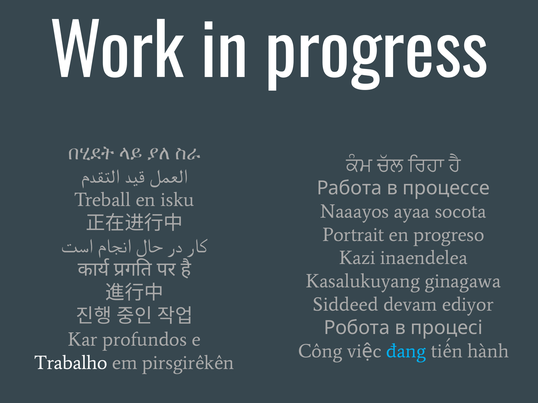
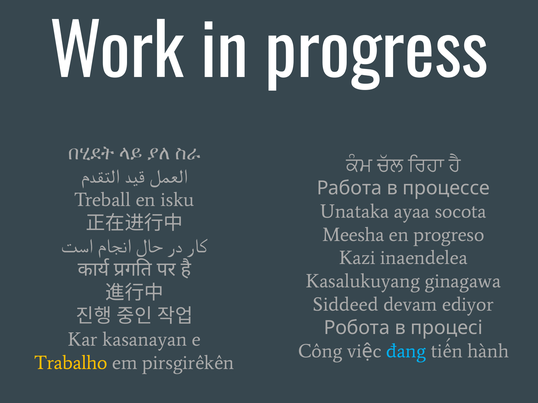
Naaayos: Naaayos -> Unataka
Portrait: Portrait -> Meesha
profundos: profundos -> kasanayan
Trabalho colour: white -> yellow
